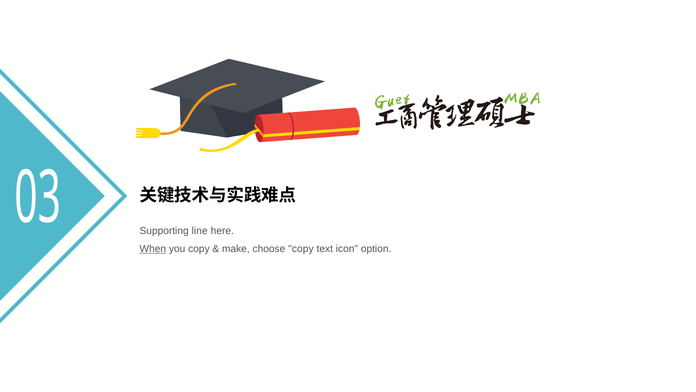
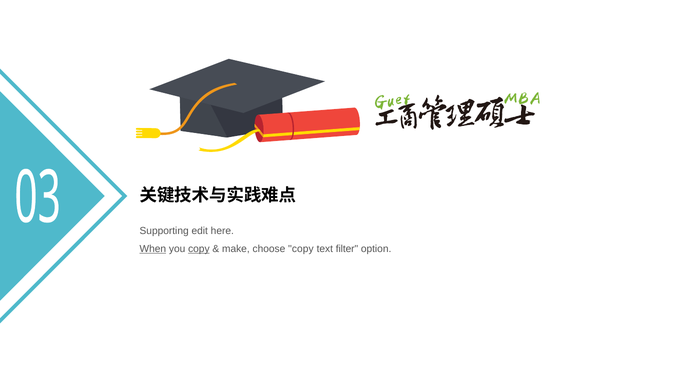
line: line -> edit
copy at (199, 249) underline: none -> present
icon: icon -> filter
